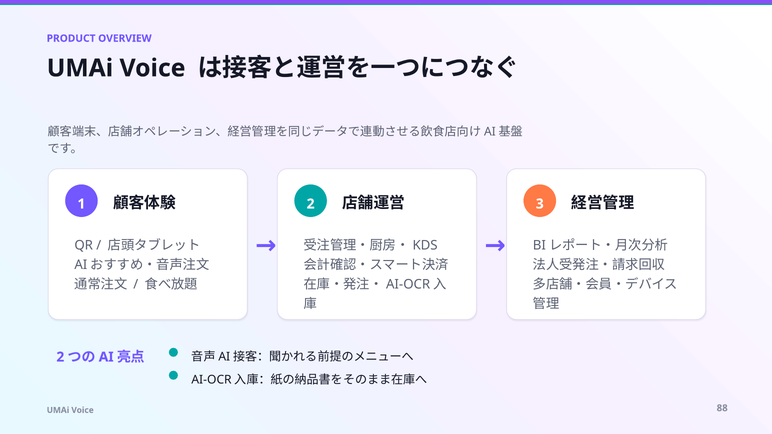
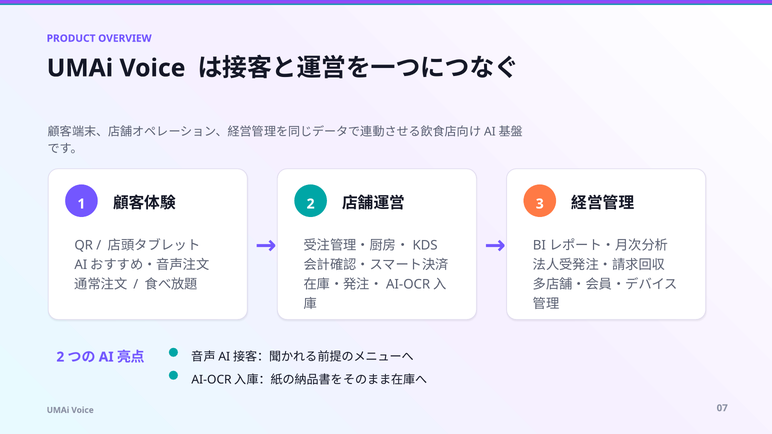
88: 88 -> 07
